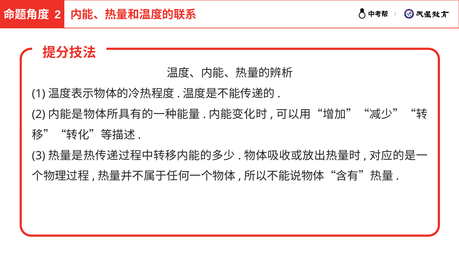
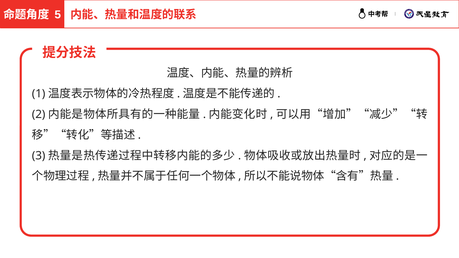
2 at (58, 15): 2 -> 5
